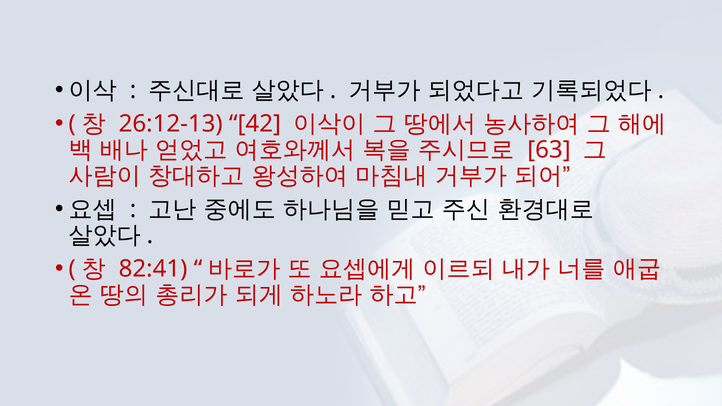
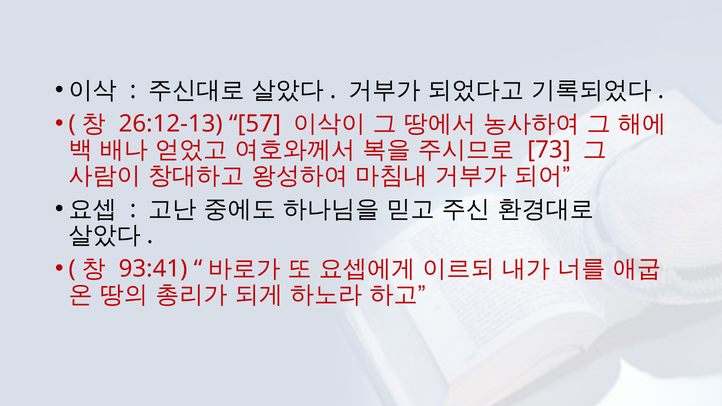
42: 42 -> 57
63: 63 -> 73
82:41: 82:41 -> 93:41
